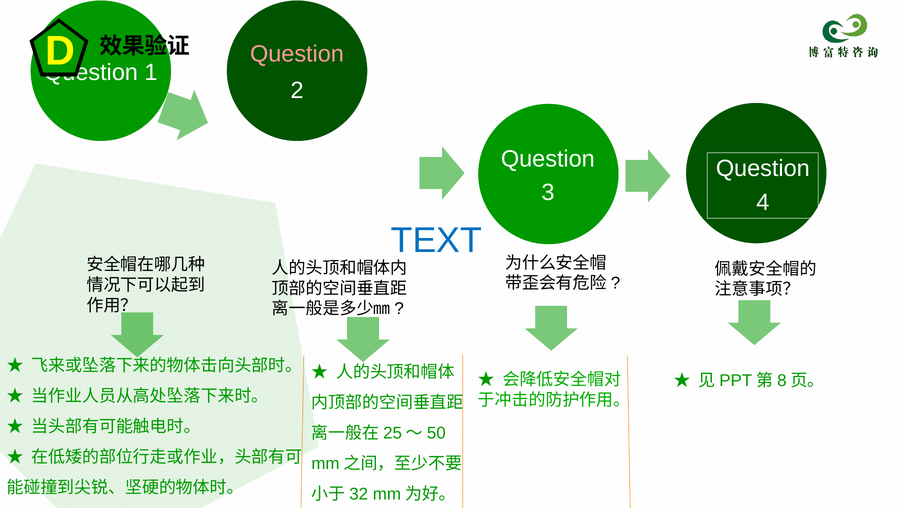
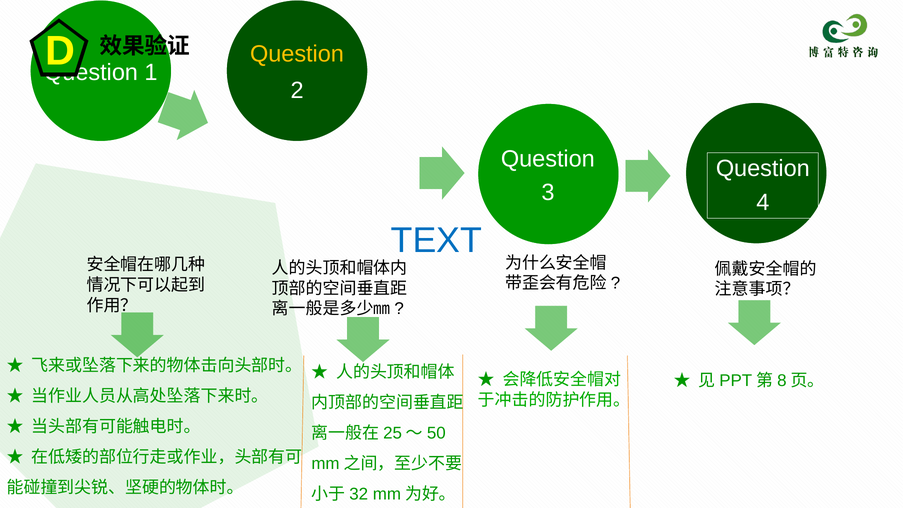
Question at (297, 54) colour: pink -> yellow
